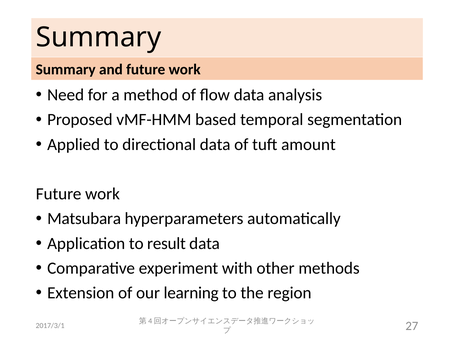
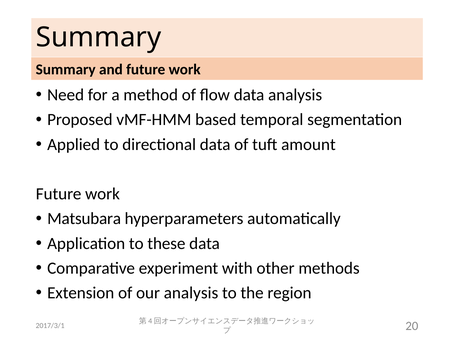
result: result -> these
our learning: learning -> analysis
27: 27 -> 20
